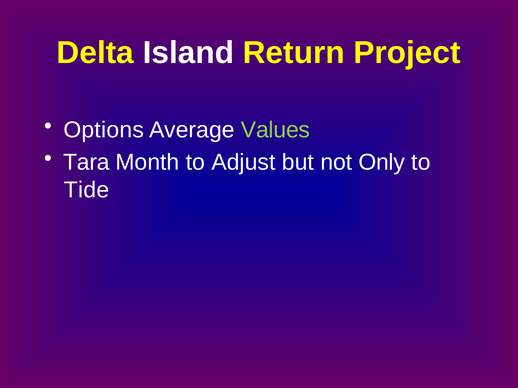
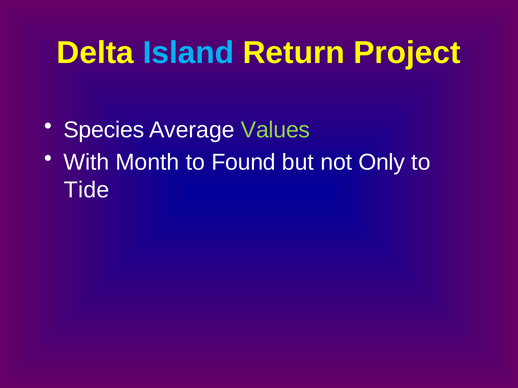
Island colour: white -> light blue
Options: Options -> Species
Tara: Tara -> With
Adjust: Adjust -> Found
